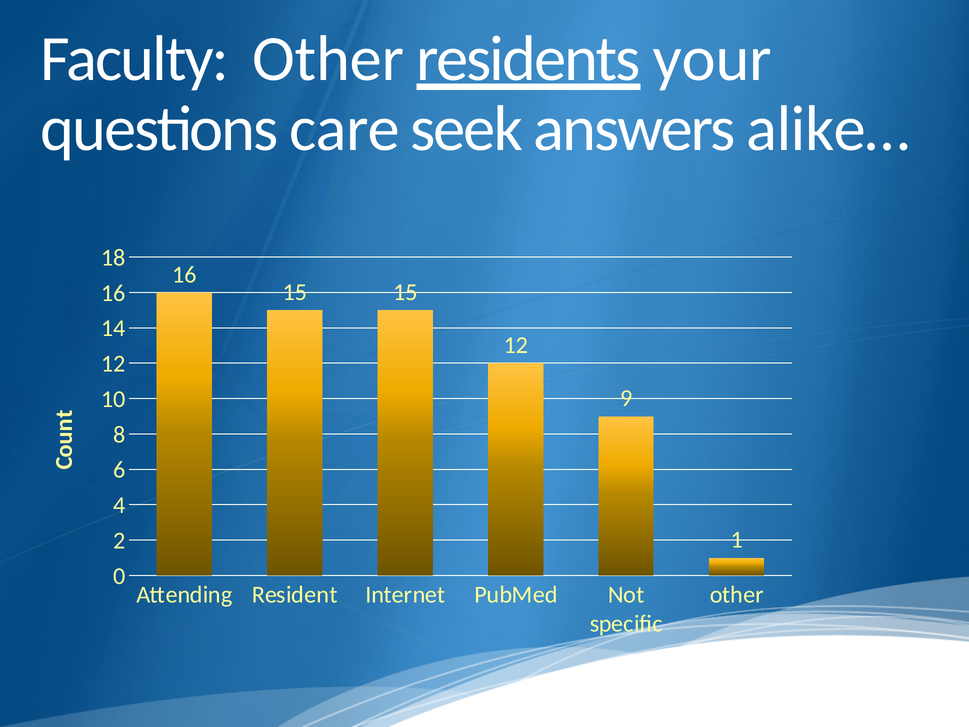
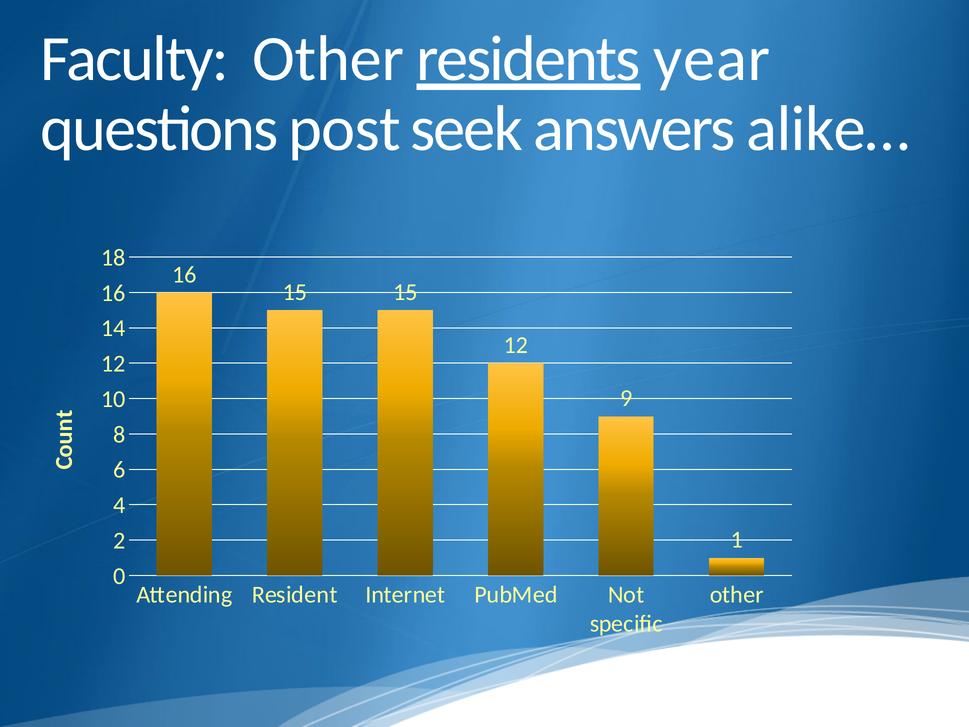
your: your -> year
care: care -> post
